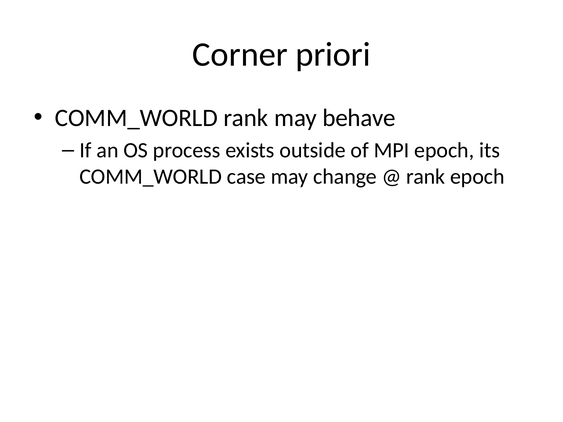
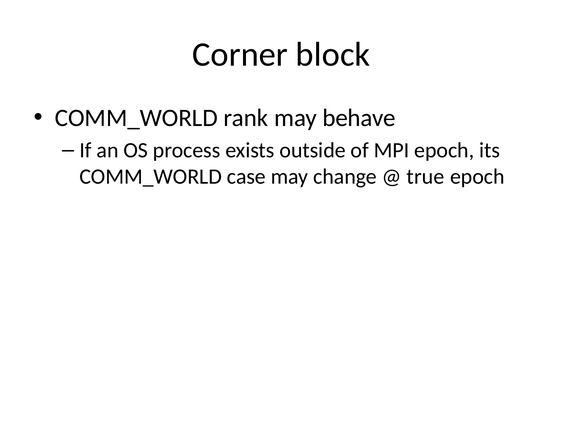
priori: priori -> block
rank at (426, 177): rank -> true
